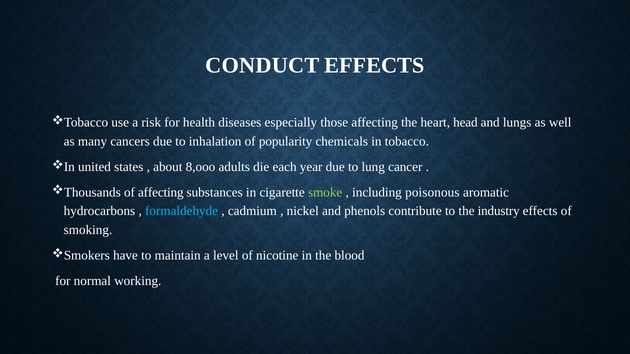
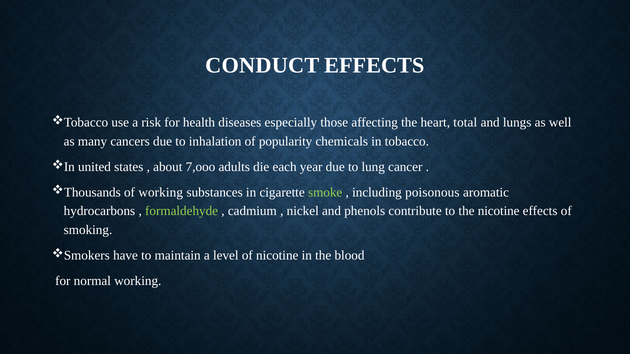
head: head -> total
8,ooo: 8,ooo -> 7,ooo
of affecting: affecting -> working
formaldehyde colour: light blue -> light green
the industry: industry -> nicotine
